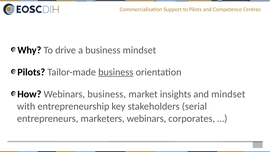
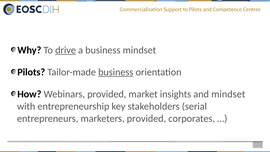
drive underline: none -> present
Webinars business: business -> provided
marketers webinars: webinars -> provided
